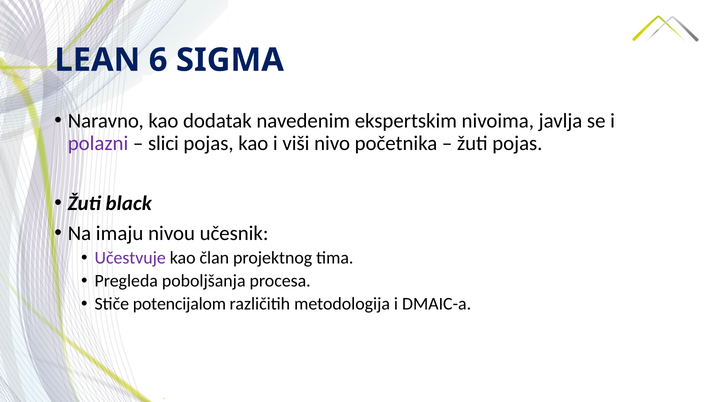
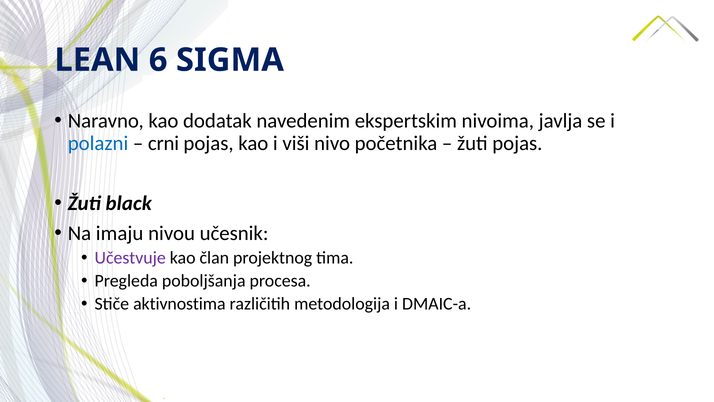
polazni colour: purple -> blue
slici: slici -> crni
potencijalom: potencijalom -> aktivnostima
